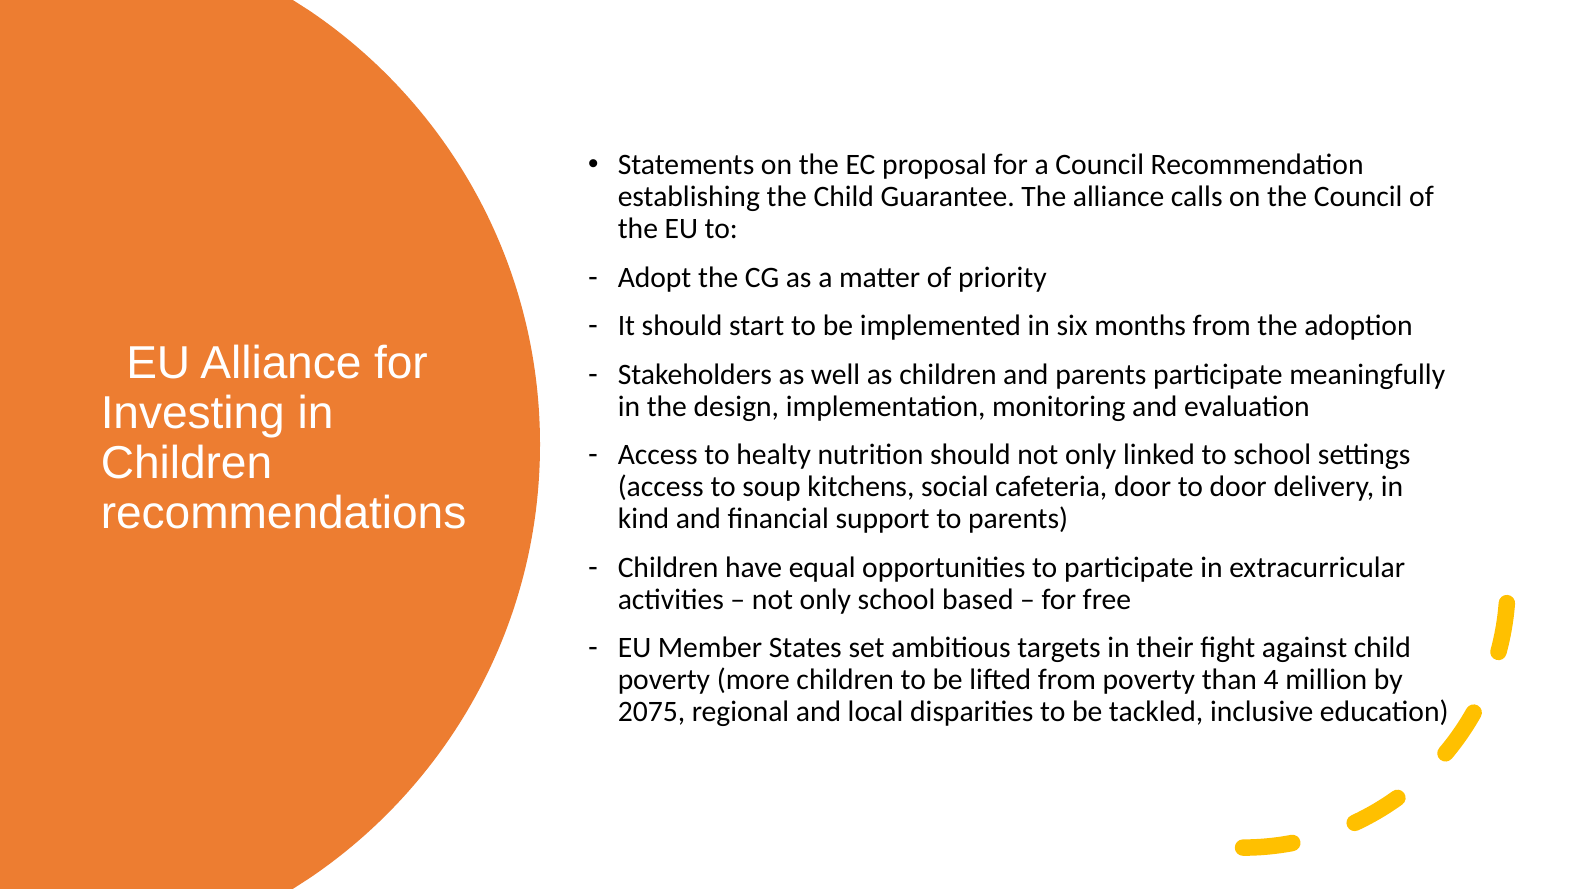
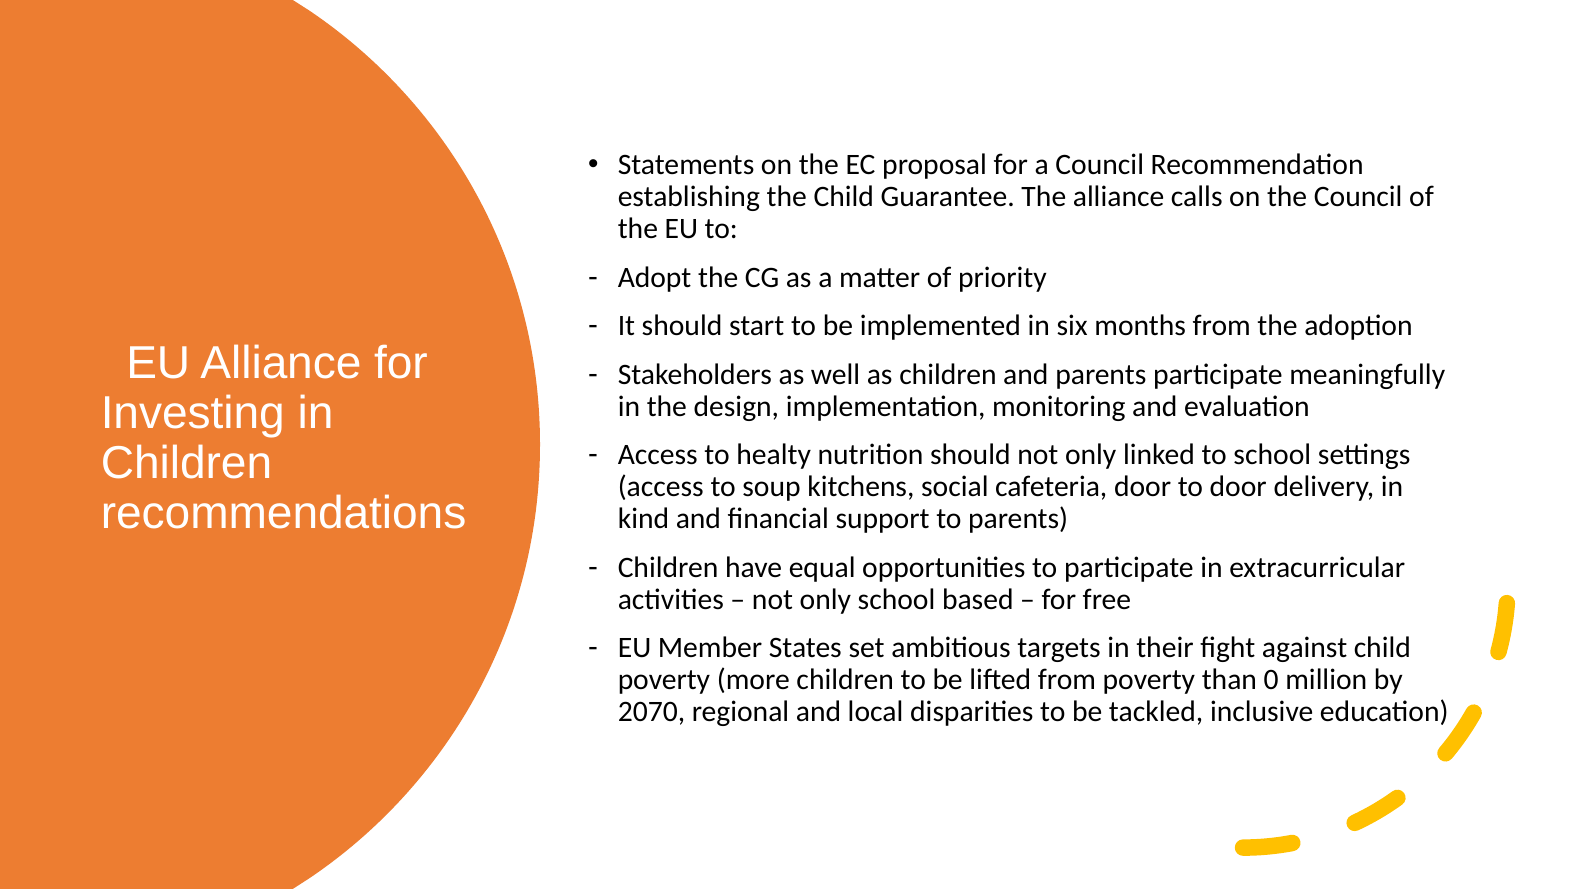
4: 4 -> 0
2075: 2075 -> 2070
